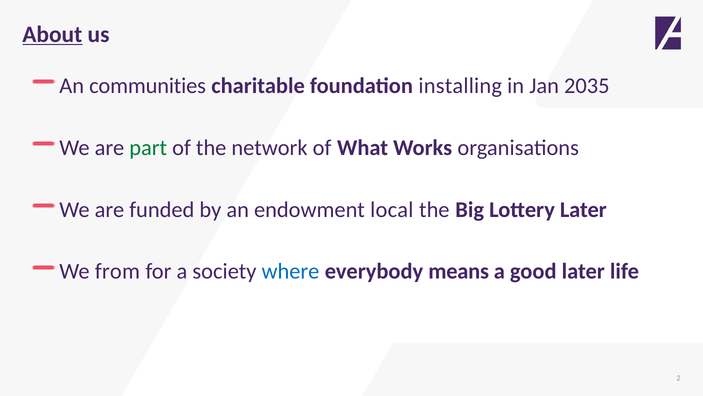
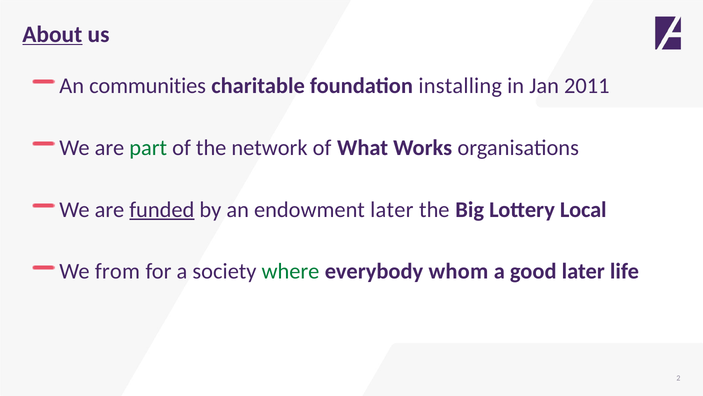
2035: 2035 -> 2011
funded underline: none -> present
endowment local: local -> later
Lottery Later: Later -> Local
where colour: blue -> green
means: means -> whom
